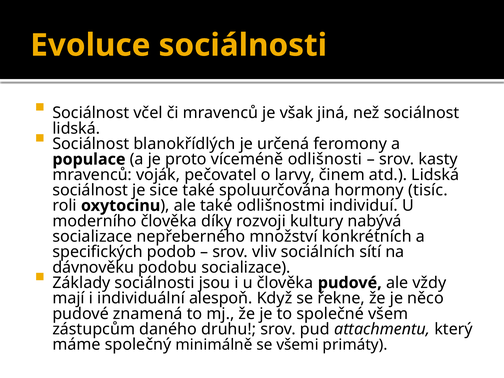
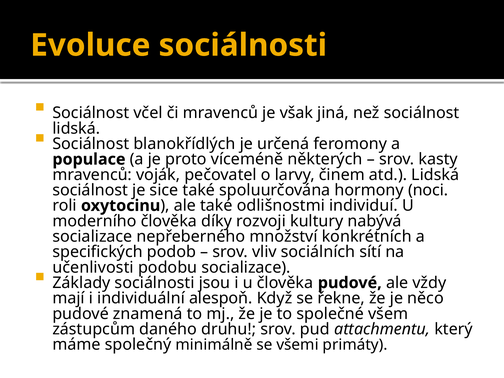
odlišnosti: odlišnosti -> některých
tisíc: tisíc -> noci
dávnověku: dávnověku -> učenlivosti
